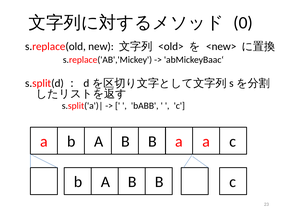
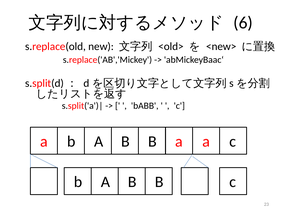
0: 0 -> 6
